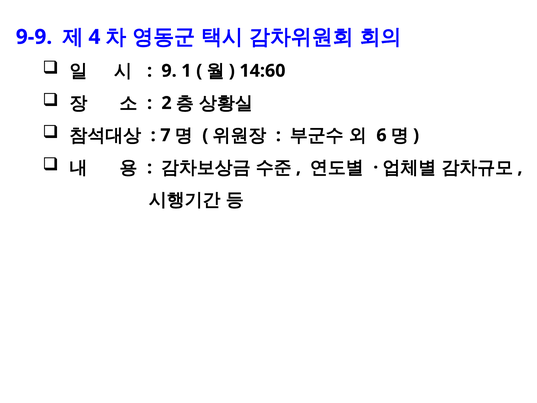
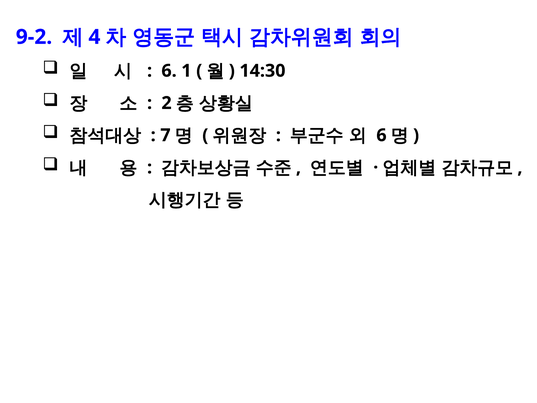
9-9: 9-9 -> 9-2
9 at (169, 71): 9 -> 6
14:60: 14:60 -> 14:30
